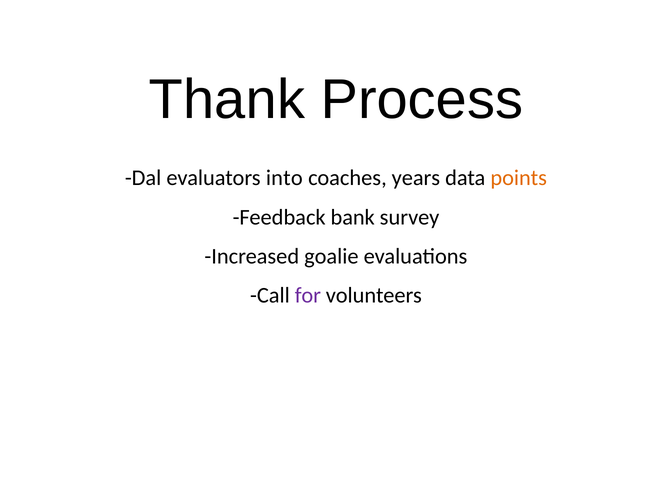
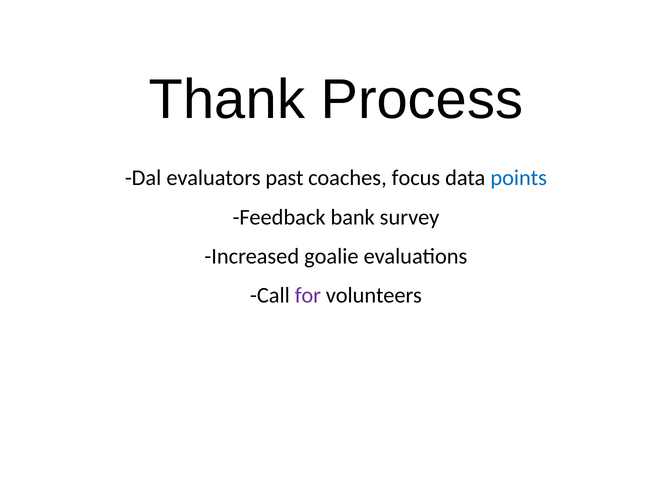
into: into -> past
years: years -> focus
points colour: orange -> blue
